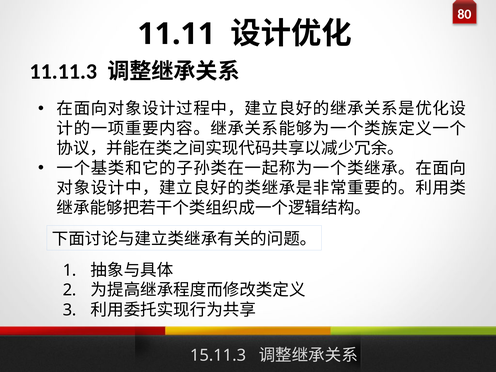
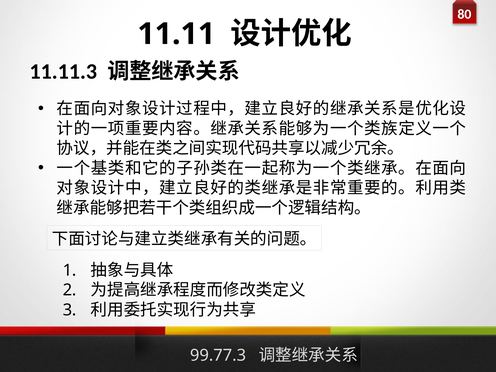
15.11.3: 15.11.3 -> 99.77.3
